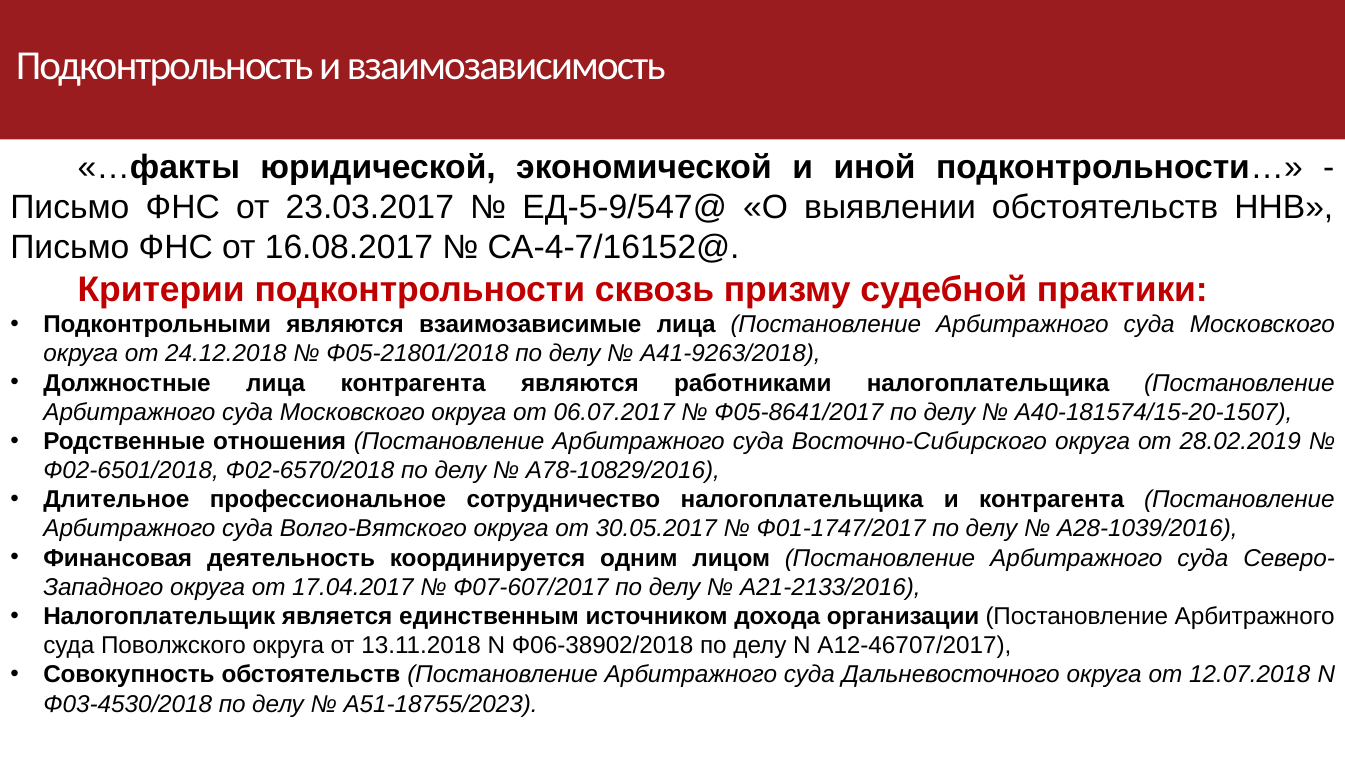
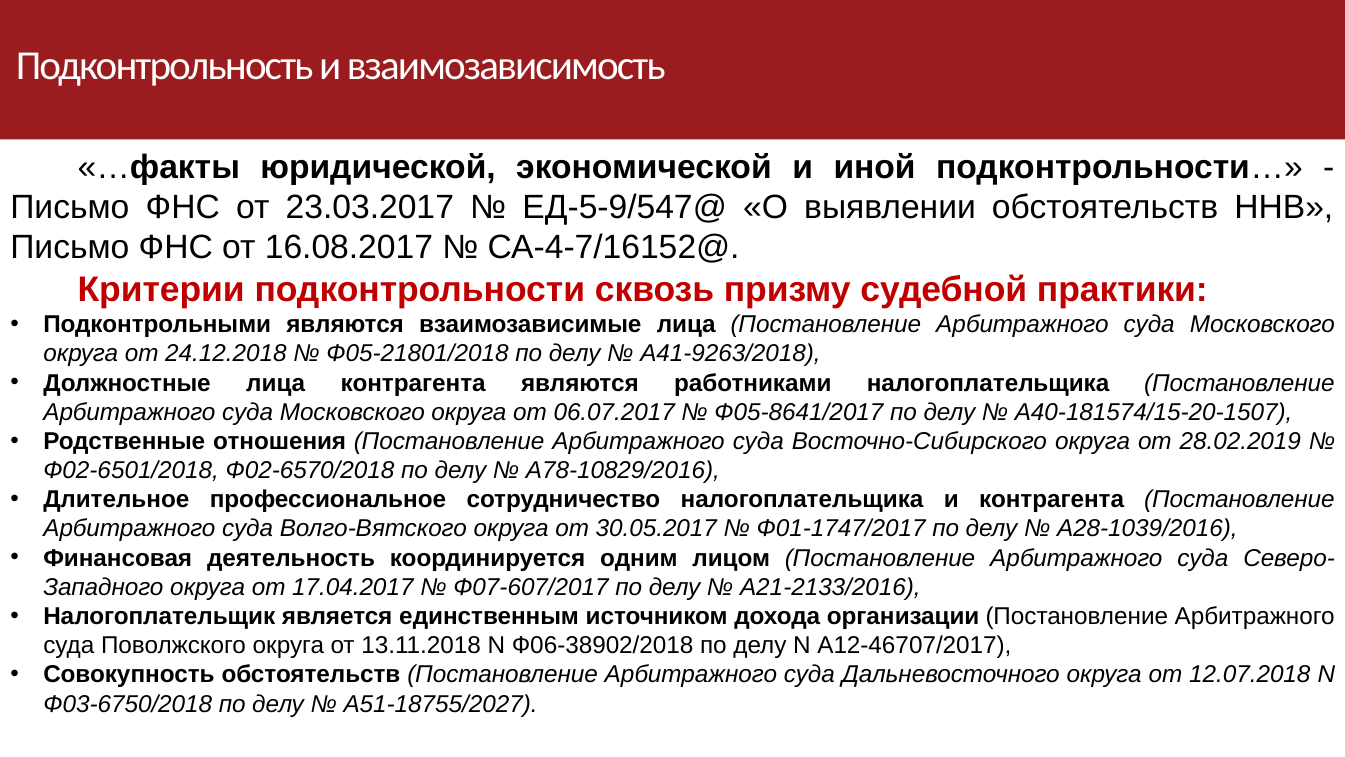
Ф03-4530/2018: Ф03-4530/2018 -> Ф03-6750/2018
А51-18755/2023: А51-18755/2023 -> А51-18755/2027
